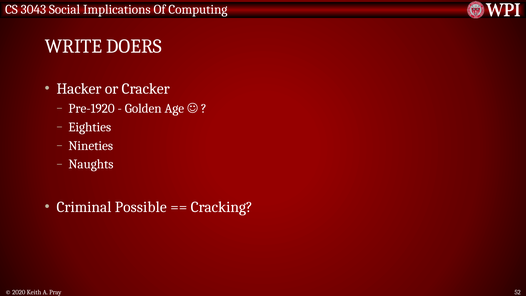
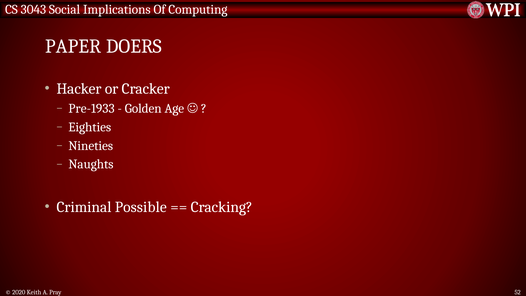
WRITE: WRITE -> PAPER
Pre-1920: Pre-1920 -> Pre-1933
